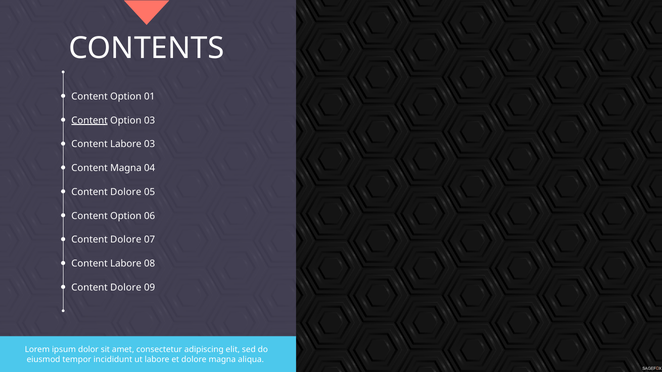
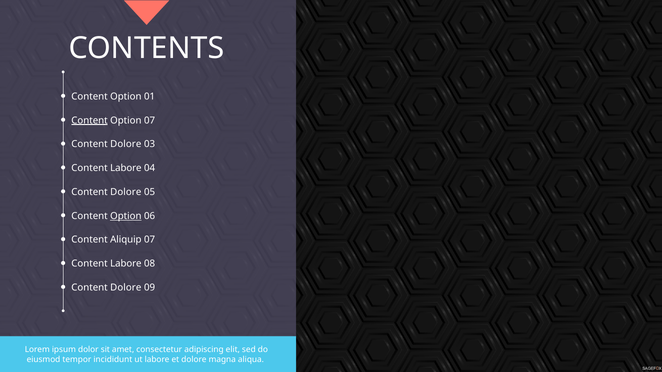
Option 03: 03 -> 07
Labore at (126, 144): Labore -> Dolore
Magna at (126, 168): Magna -> Labore
Option at (126, 216) underline: none -> present
Dolore at (126, 240): Dolore -> Aliquip
